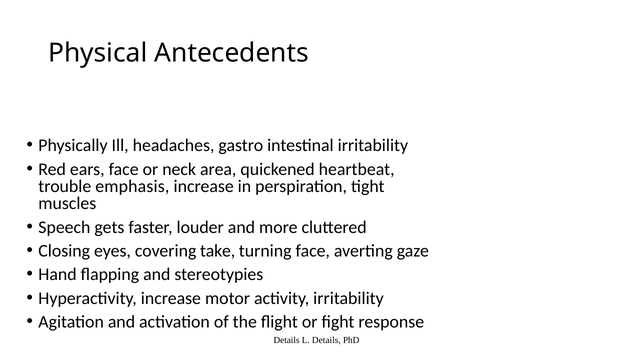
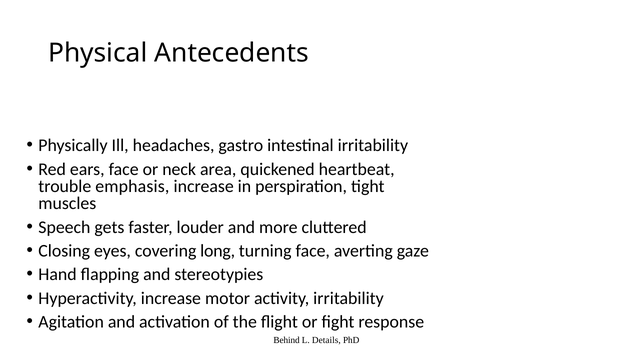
take: take -> long
Details at (287, 340): Details -> Behind
